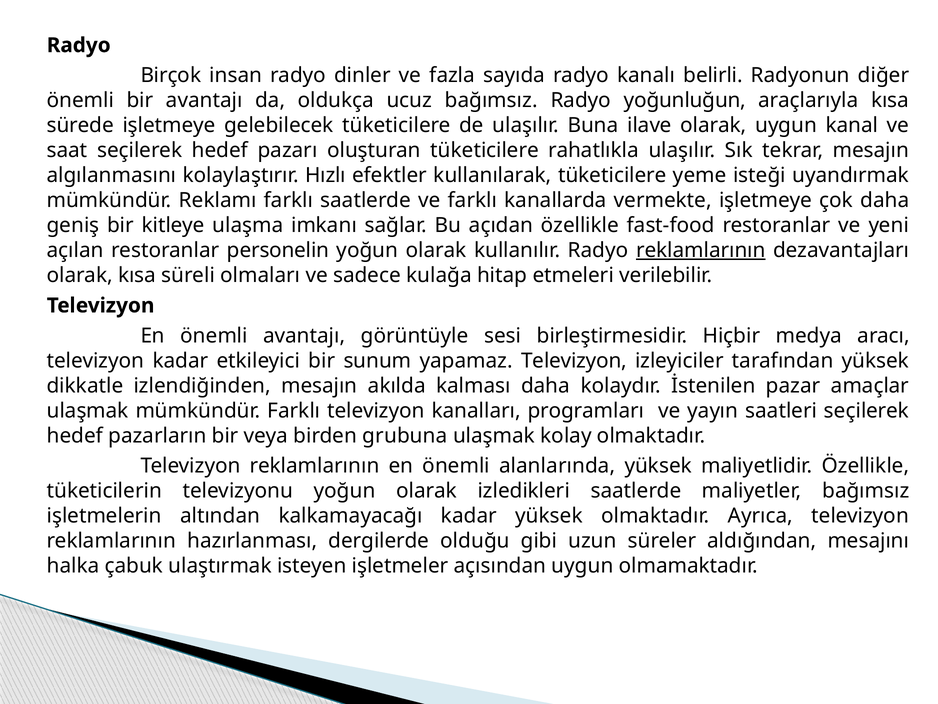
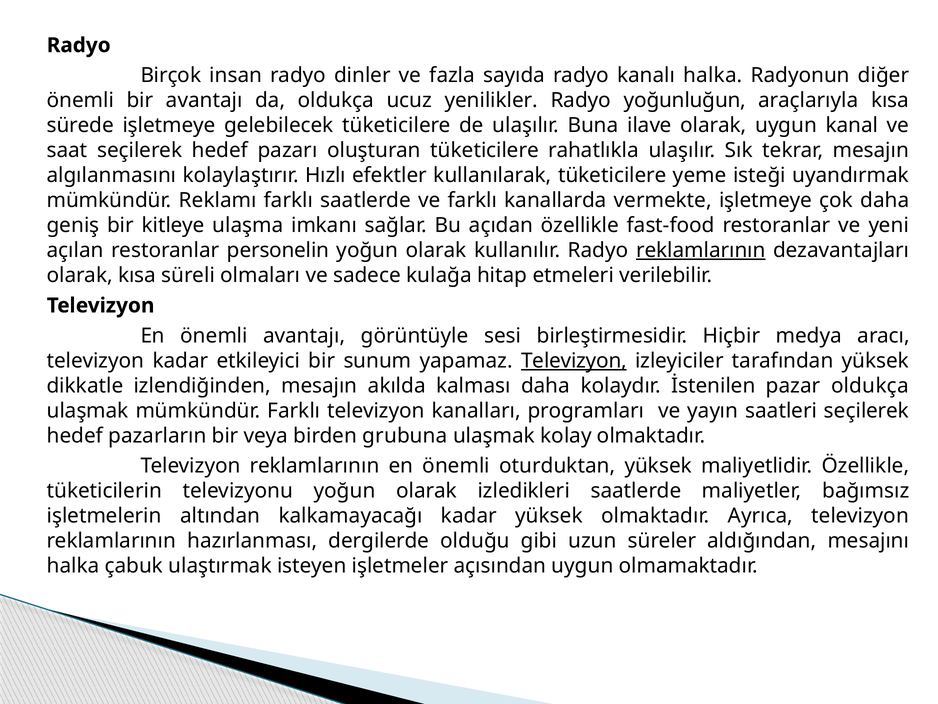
kanalı belirli: belirli -> halka
ucuz bağımsız: bağımsız -> yenilikler
Televizyon at (574, 360) underline: none -> present
pazar amaçlar: amaçlar -> oldukça
alanlarında: alanlarında -> oturduktan
